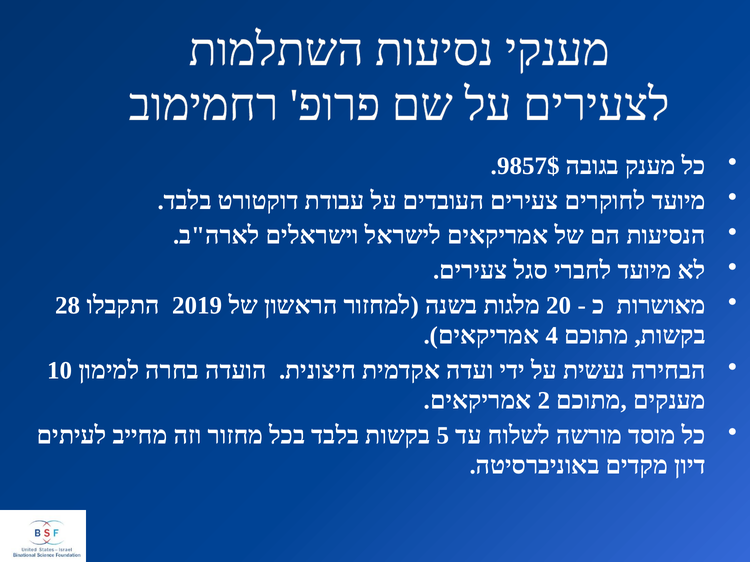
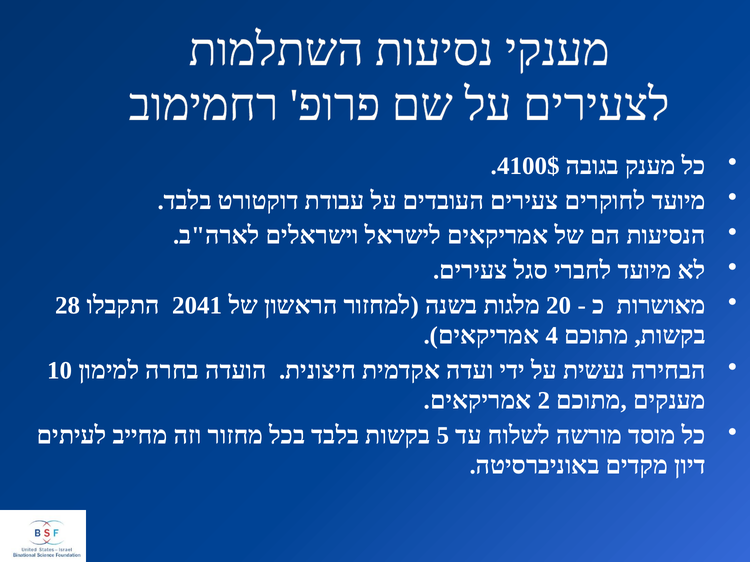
9857$: 9857$ -> 4100$
2019: 2019 -> 2041
